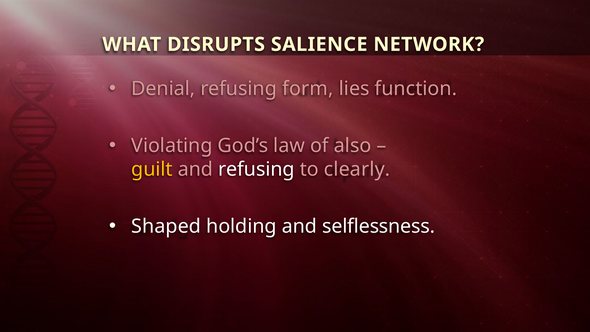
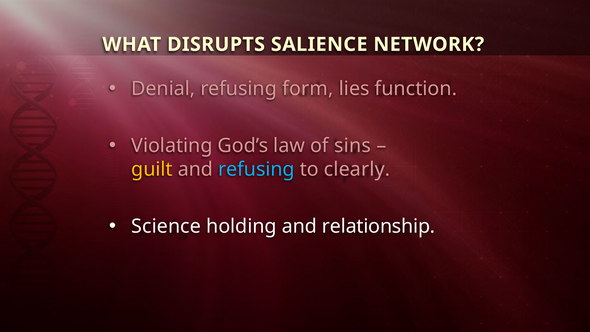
also: also -> sins
refusing at (256, 169) colour: white -> light blue
Shaped: Shaped -> Science
selflessness: selflessness -> relationship
